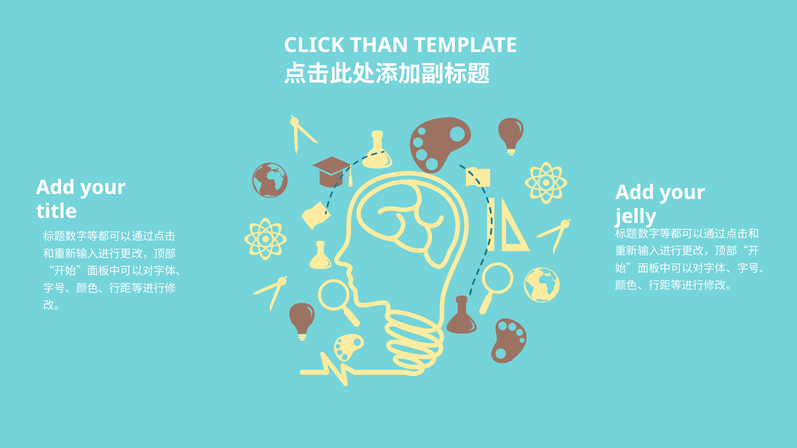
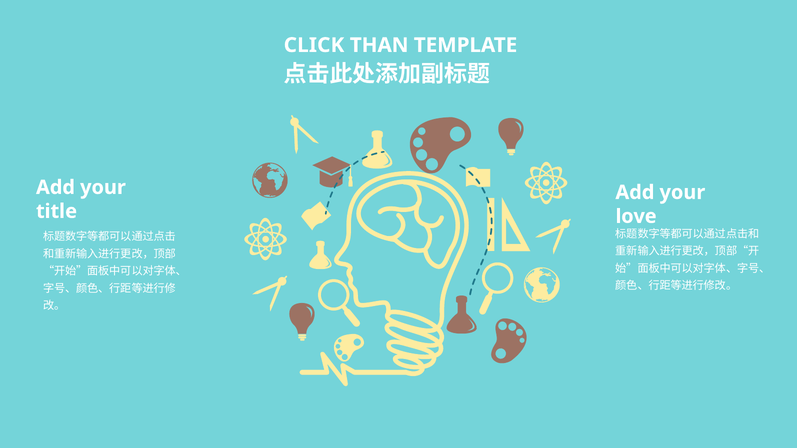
jelly: jelly -> love
